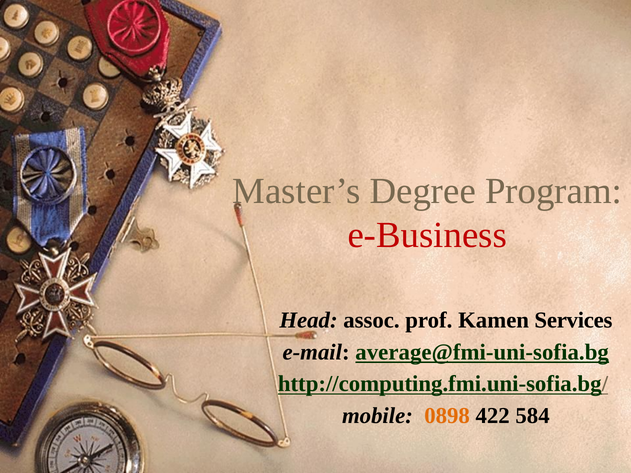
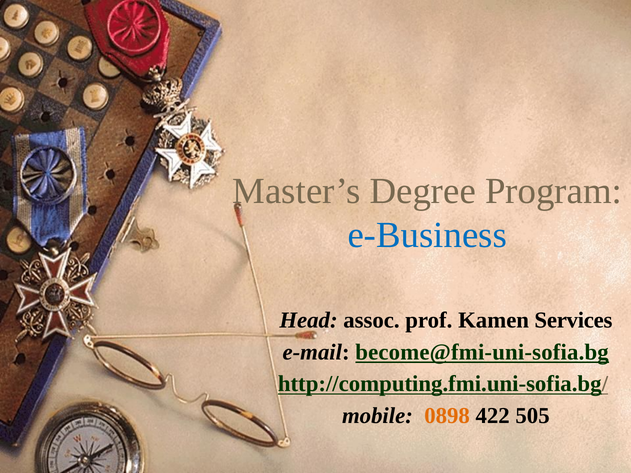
e-Business colour: red -> blue
average@fmi-uni-sofia.bg: average@fmi-uni-sofia.bg -> become@fmi-uni-sofia.bg
584: 584 -> 505
